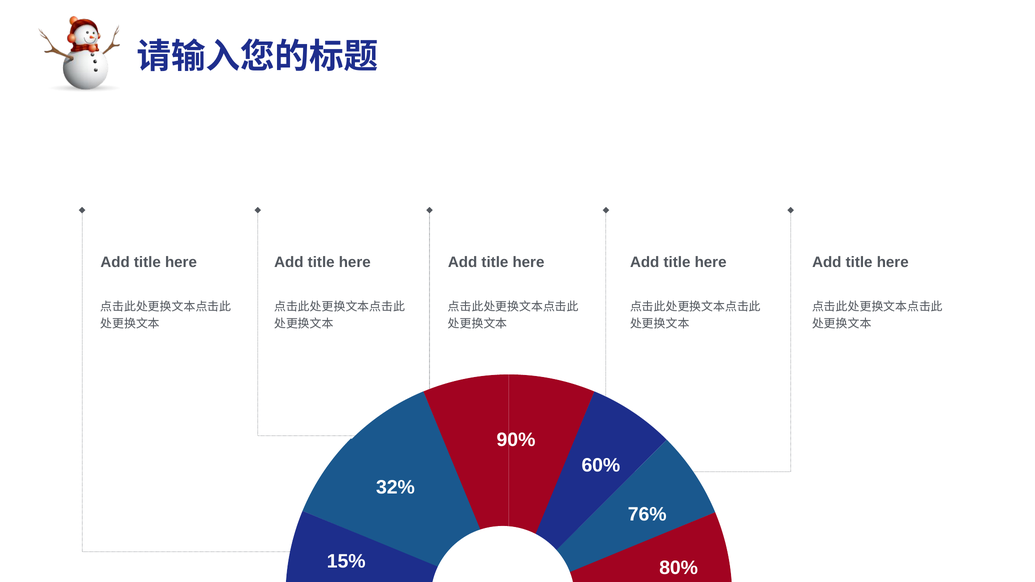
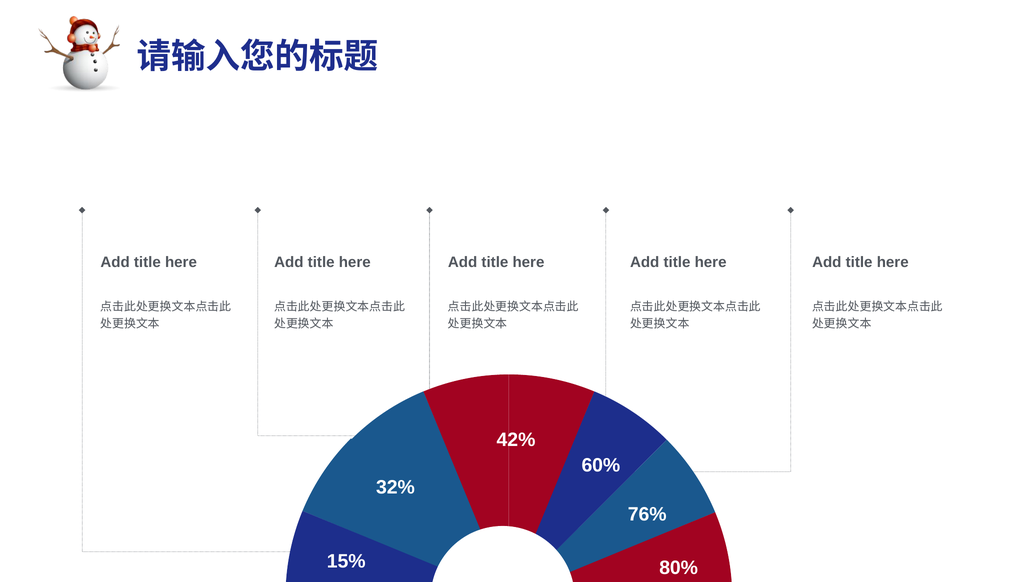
90%: 90% -> 42%
